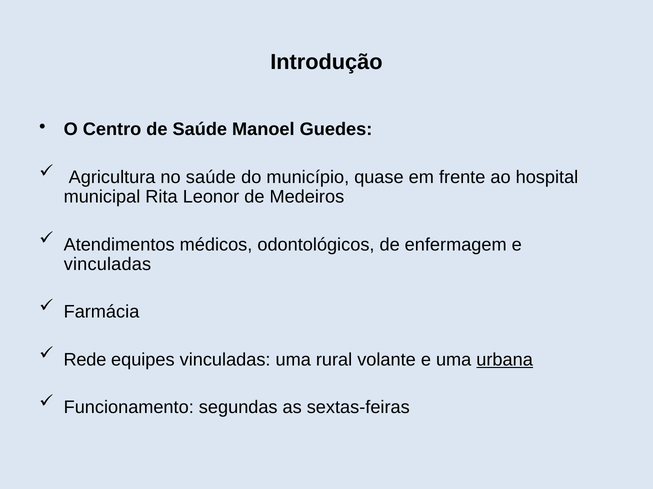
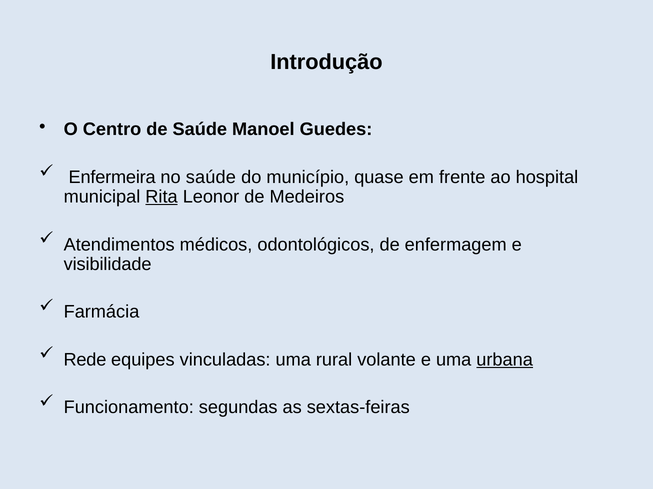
Agricultura: Agricultura -> Enfermeira
Rita underline: none -> present
vinculadas at (107, 265): vinculadas -> visibilidade
